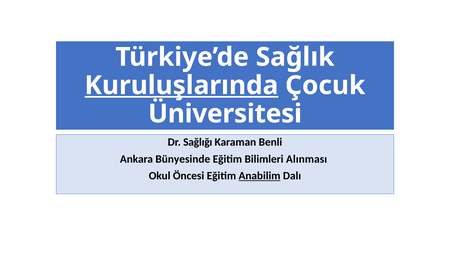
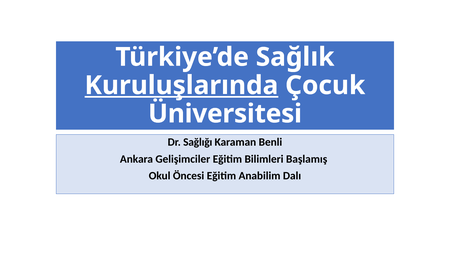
Bünyesinde: Bünyesinde -> Gelişimciler
Alınması: Alınması -> Başlamış
Anabilim underline: present -> none
